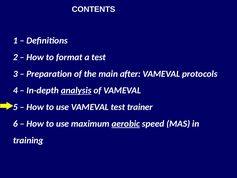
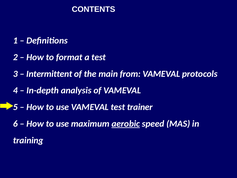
Preparation: Preparation -> Intermittent
after: after -> from
analysis underline: present -> none
